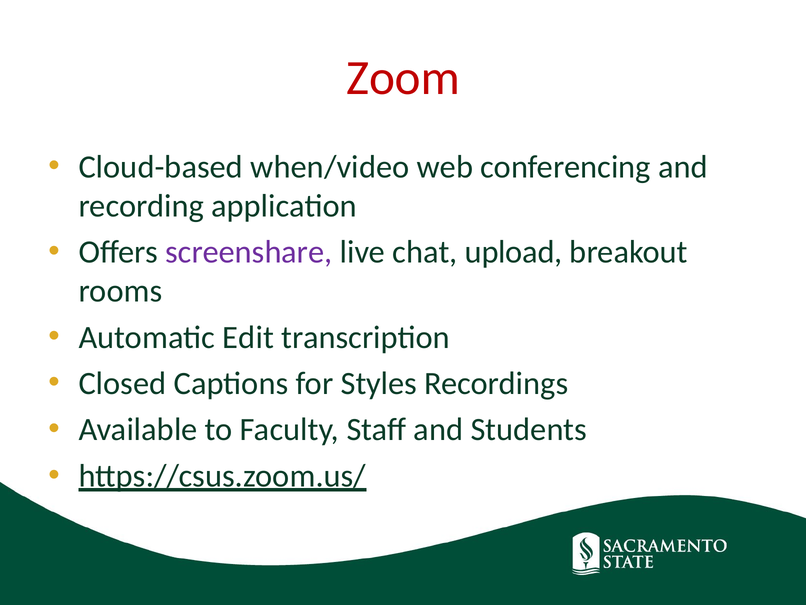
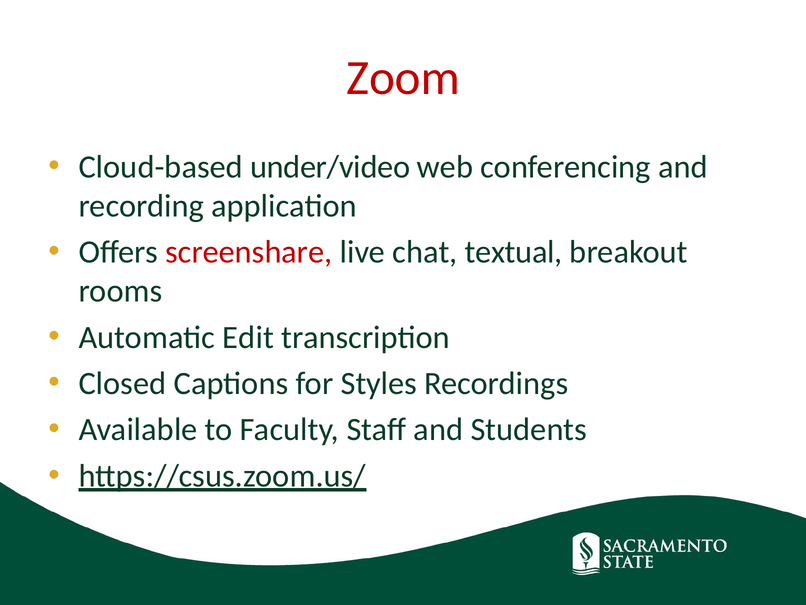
when/video: when/video -> under/video
screenshare colour: purple -> red
upload: upload -> textual
